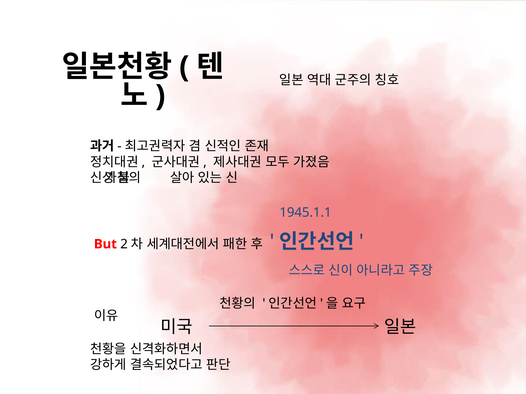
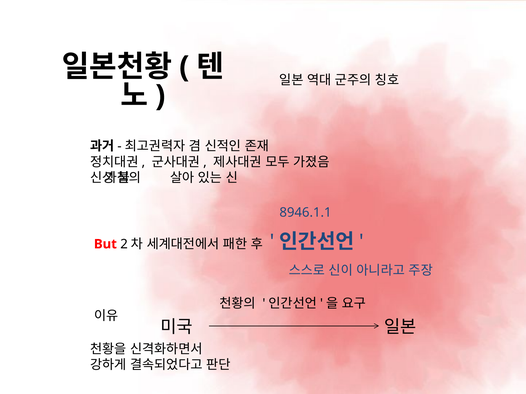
1945.1.1: 1945.1.1 -> 8946.1.1
